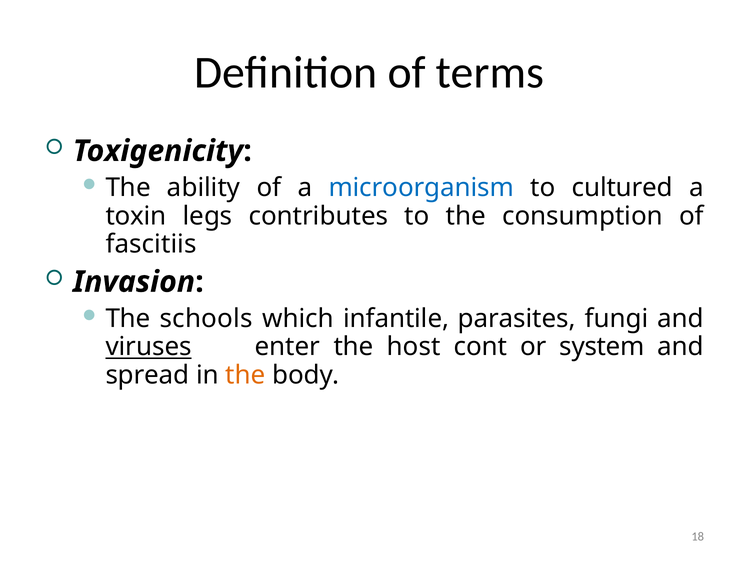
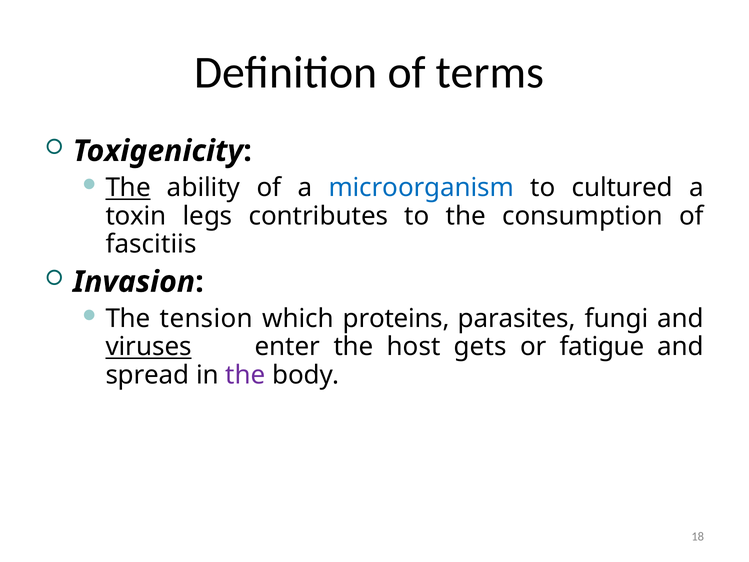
The at (128, 188) underline: none -> present
schools: schools -> tension
infantile: infantile -> proteins
cont: cont -> gets
system: system -> fatigue
the at (246, 375) colour: orange -> purple
